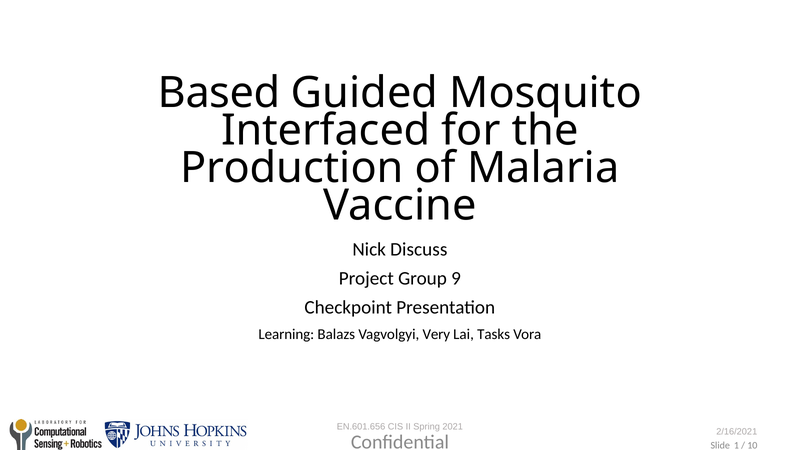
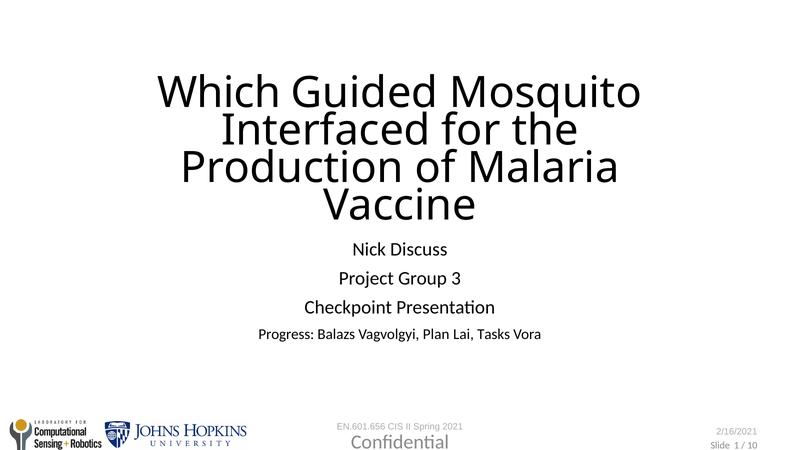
Based: Based -> Which
9: 9 -> 3
Learning: Learning -> Progress
Very: Very -> Plan
